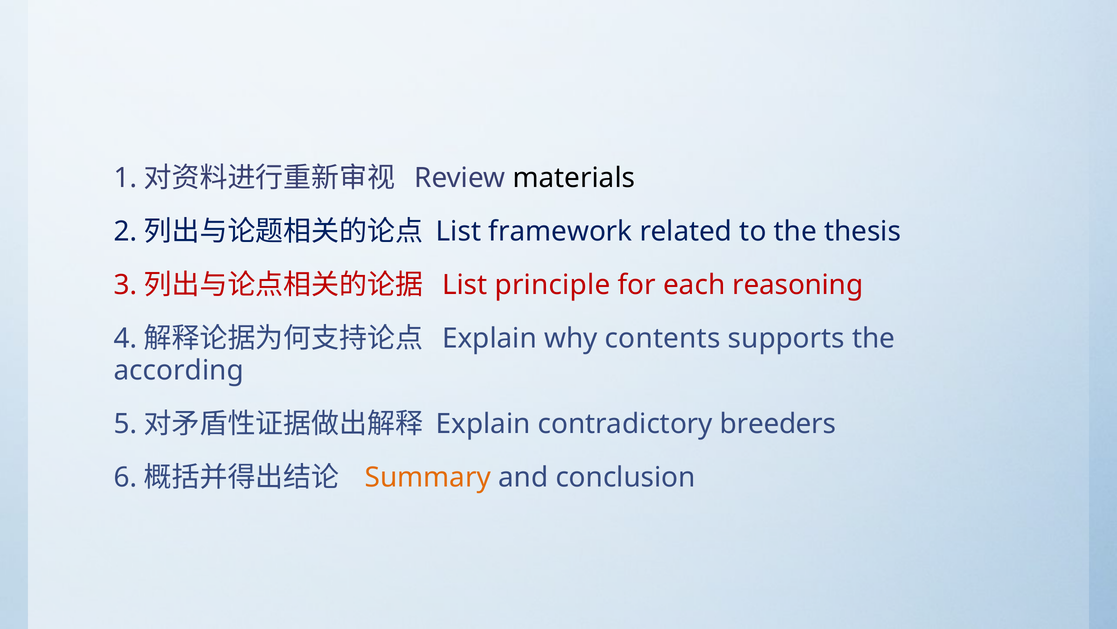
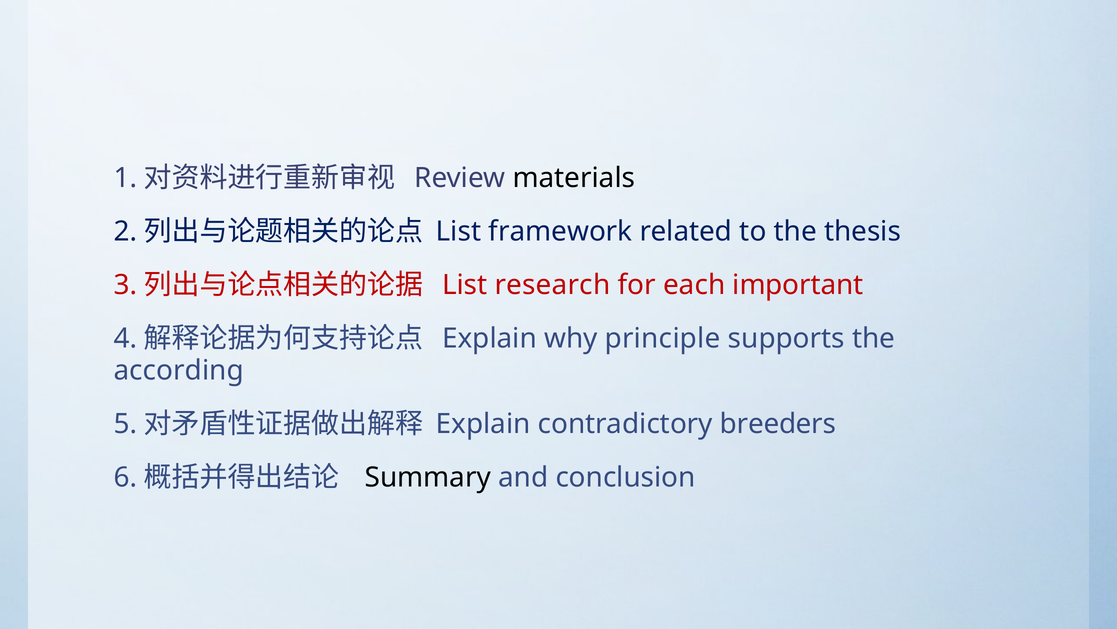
principle: principle -> research
reasoning: reasoning -> important
contents: contents -> principle
Summary colour: orange -> black
